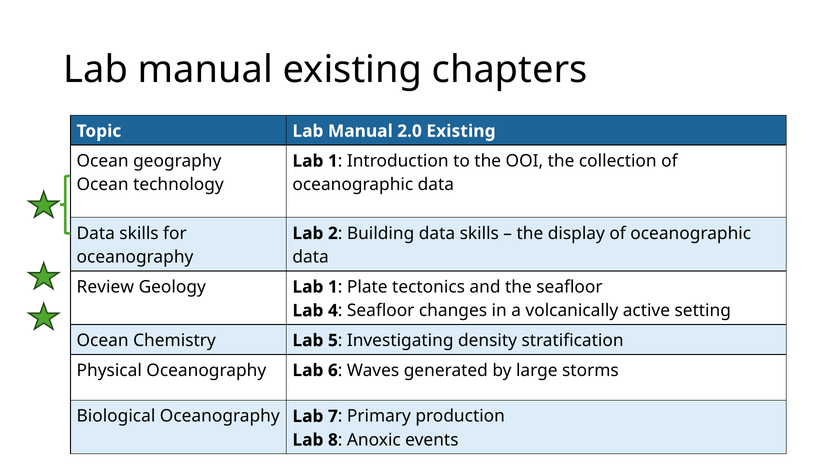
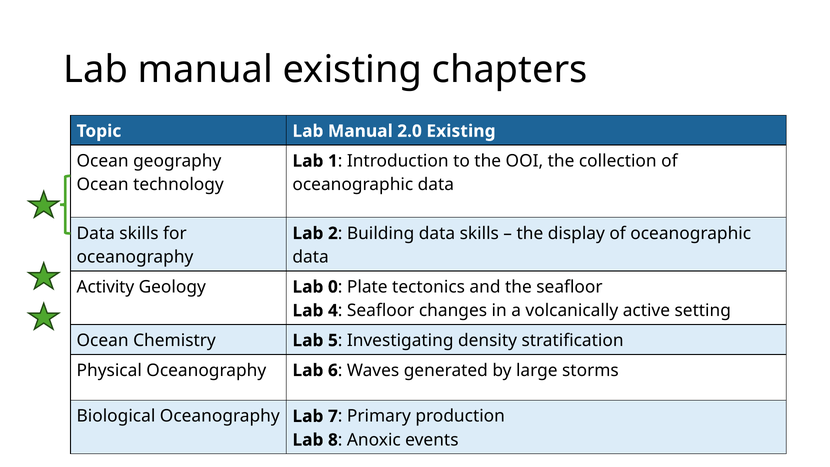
Review: Review -> Activity
Geology Lab 1: 1 -> 0
